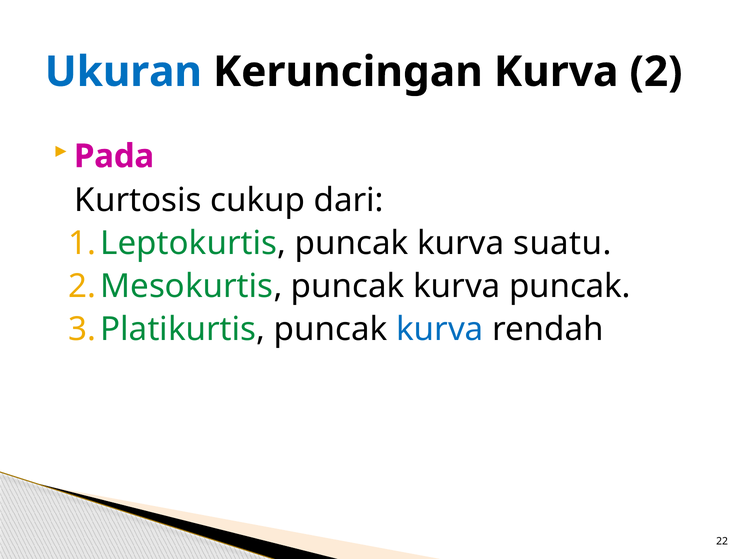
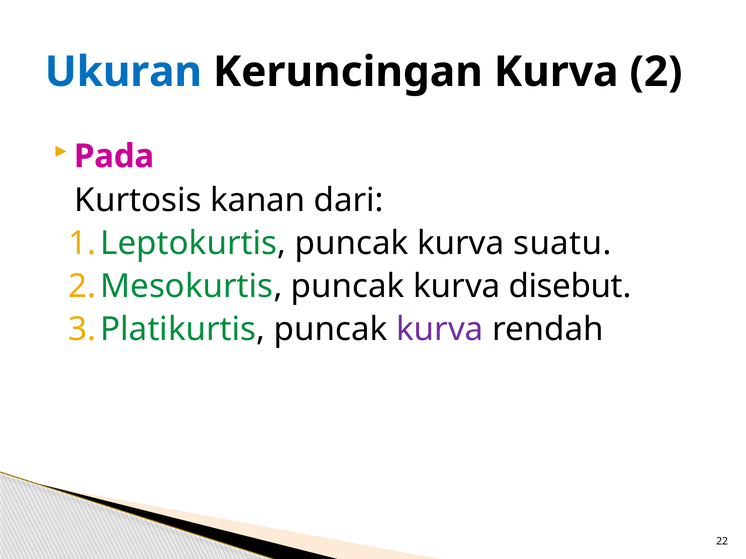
cukup: cukup -> kanan
kurva puncak: puncak -> disebut
kurva at (440, 330) colour: blue -> purple
